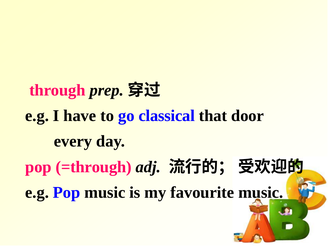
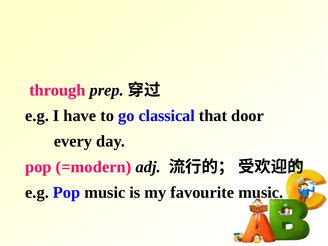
=through: =through -> =modern
